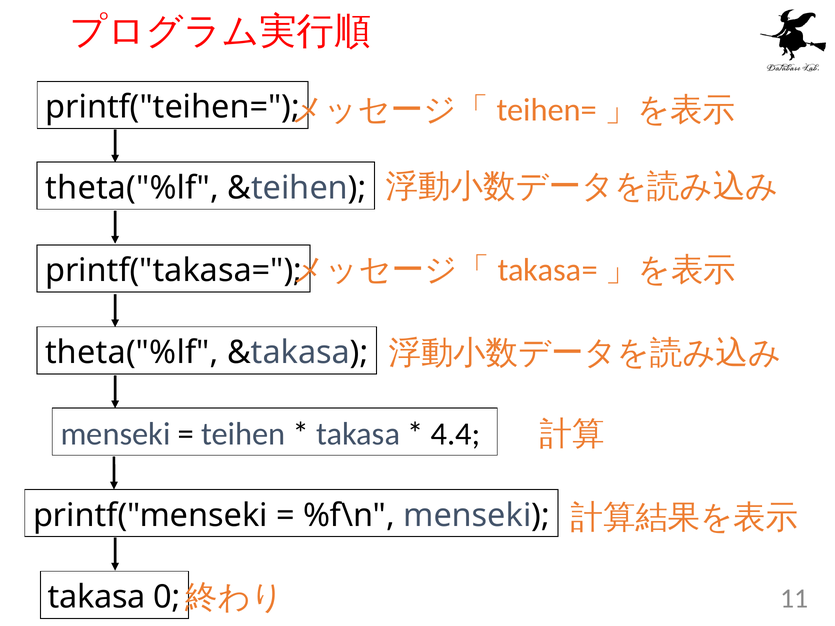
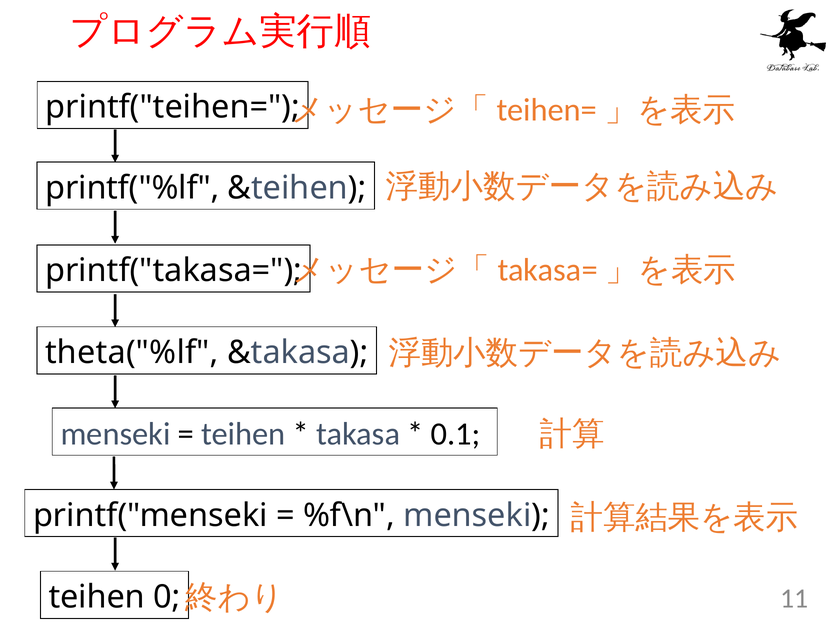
theta("%lf at (132, 188): theta("%lf -> printf("%lf
4.4: 4.4 -> 0.1
takasa at (97, 597): takasa -> teihen
